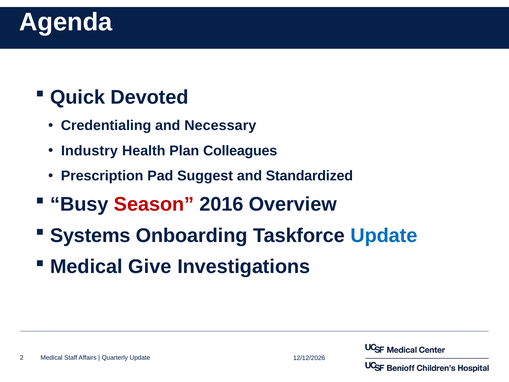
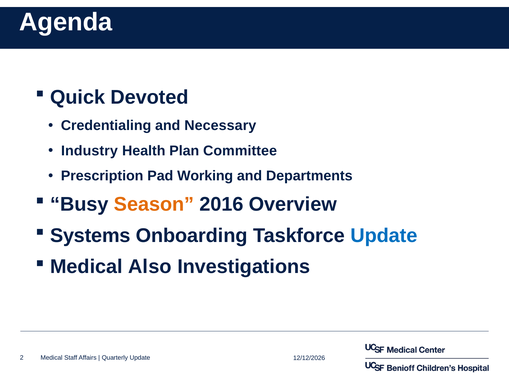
Colleagues: Colleagues -> Committee
Suggest: Suggest -> Working
Standardized: Standardized -> Departments
Season colour: red -> orange
Give: Give -> Also
